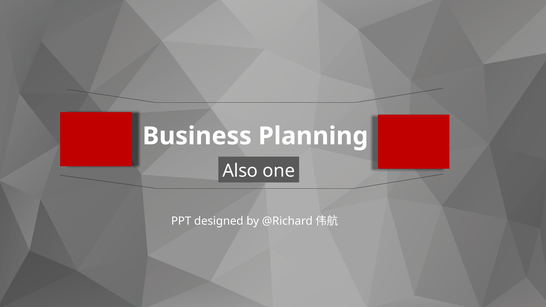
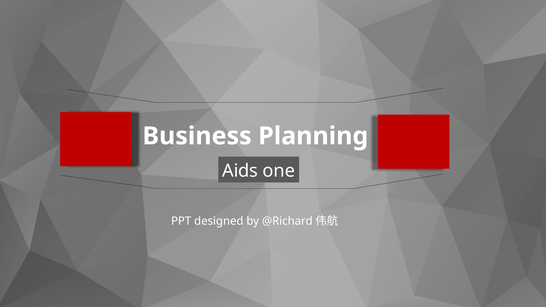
Also: Also -> Aids
